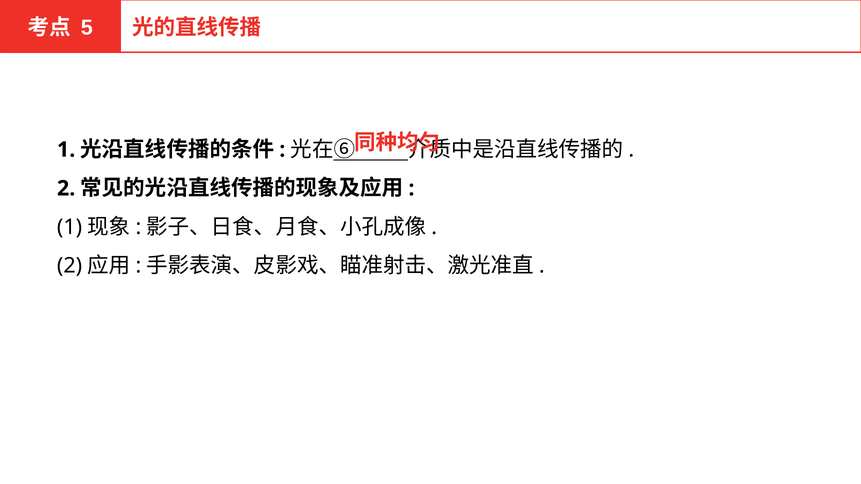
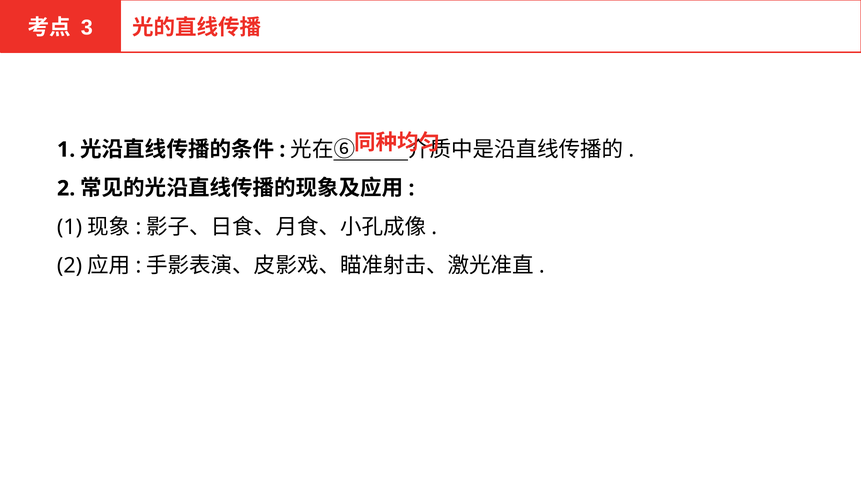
5: 5 -> 3
